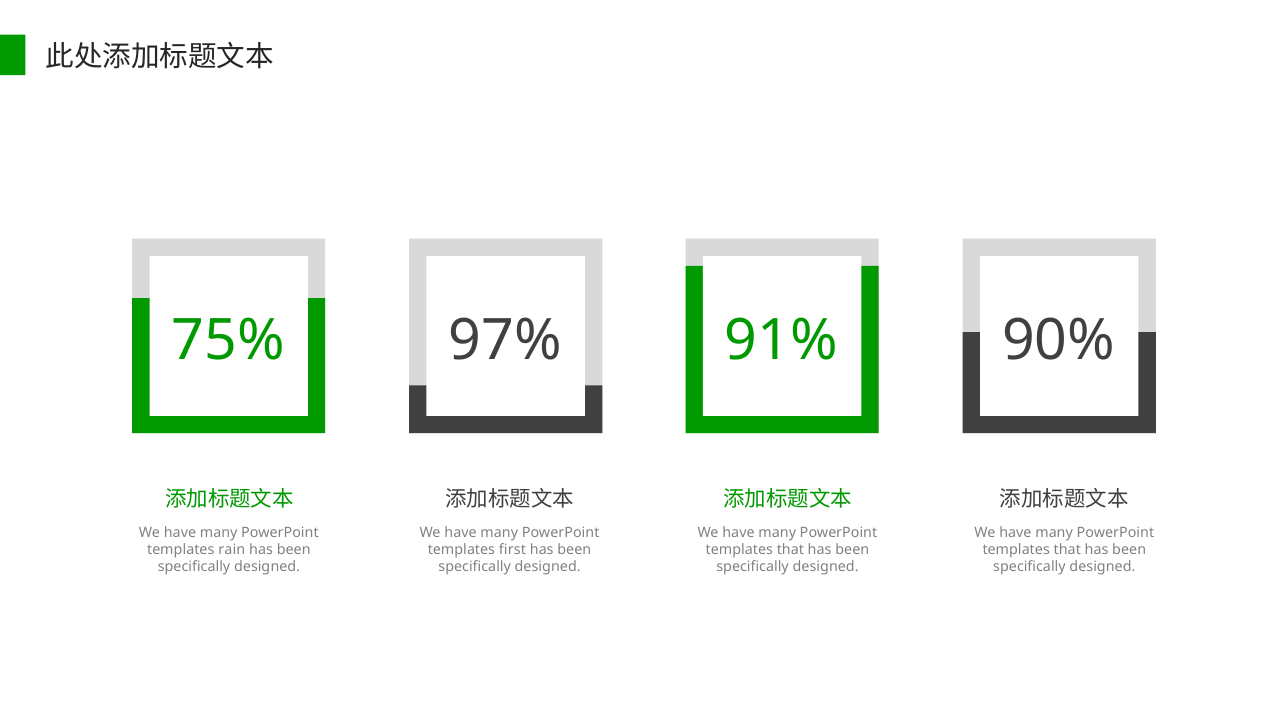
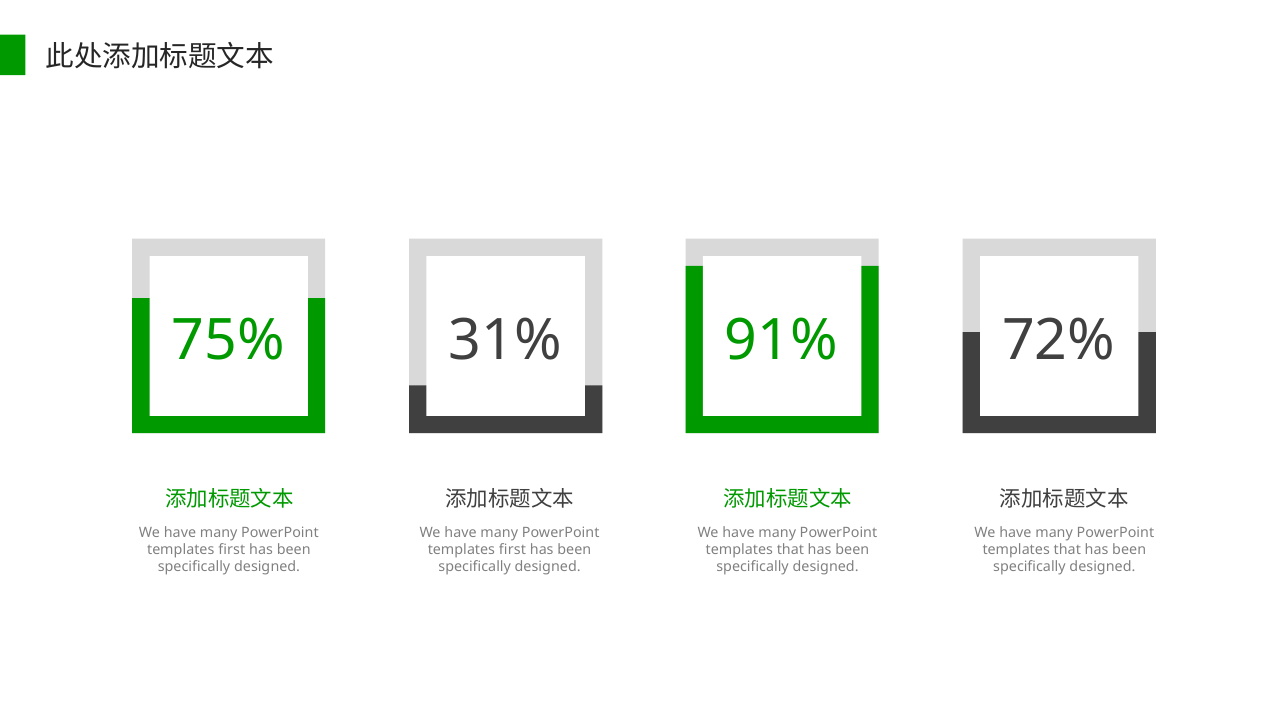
97%: 97% -> 31%
90%: 90% -> 72%
rain at (232, 550): rain -> first
